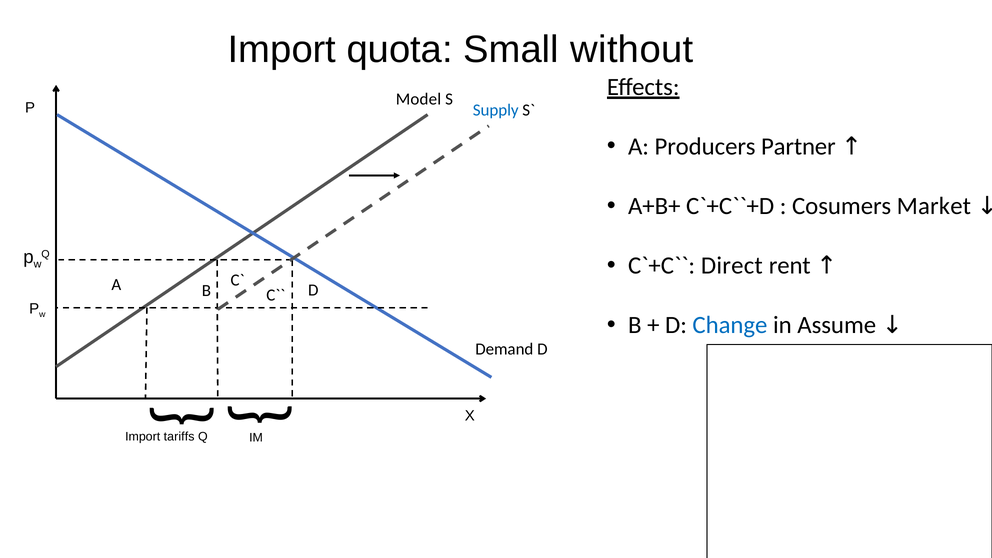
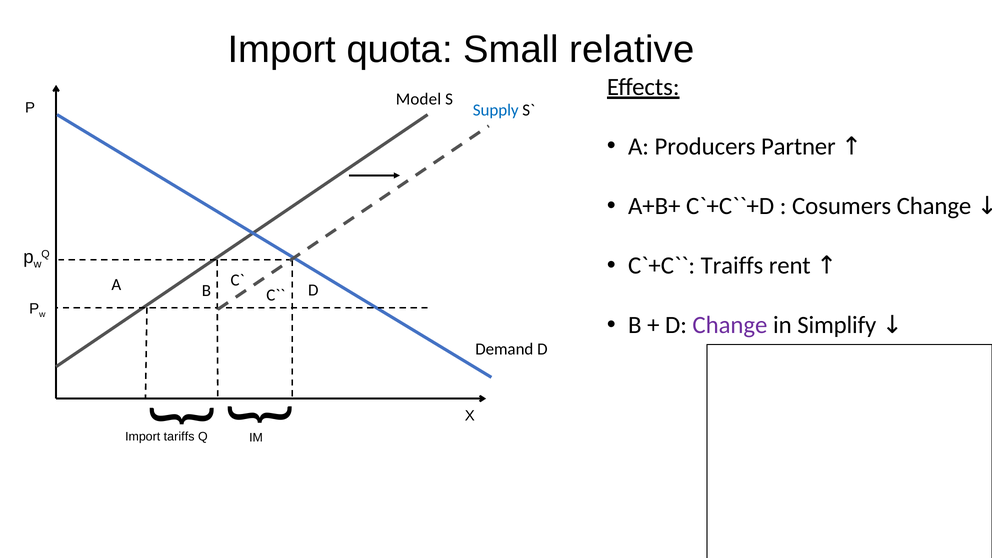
without: without -> relative
Cosumers Market: Market -> Change
Direct: Direct -> Traiffs
Change at (730, 325) colour: blue -> purple
Assume: Assume -> Simplify
